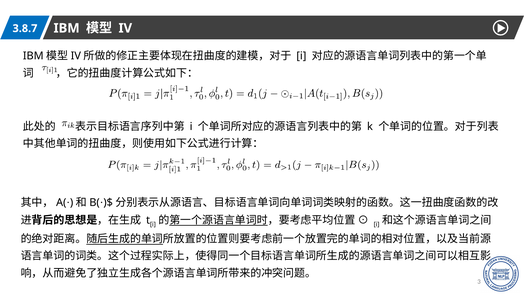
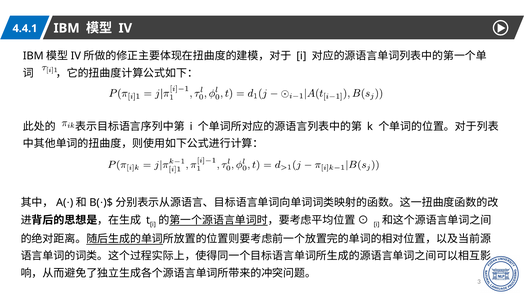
3.8.7: 3.8.7 -> 4.4.1
